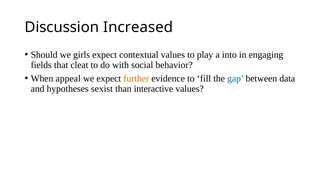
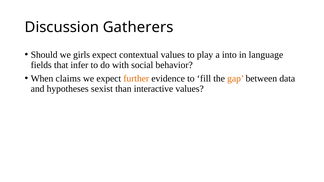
Increased: Increased -> Gatherers
engaging: engaging -> language
cleat: cleat -> infer
appeal: appeal -> claims
gap colour: blue -> orange
